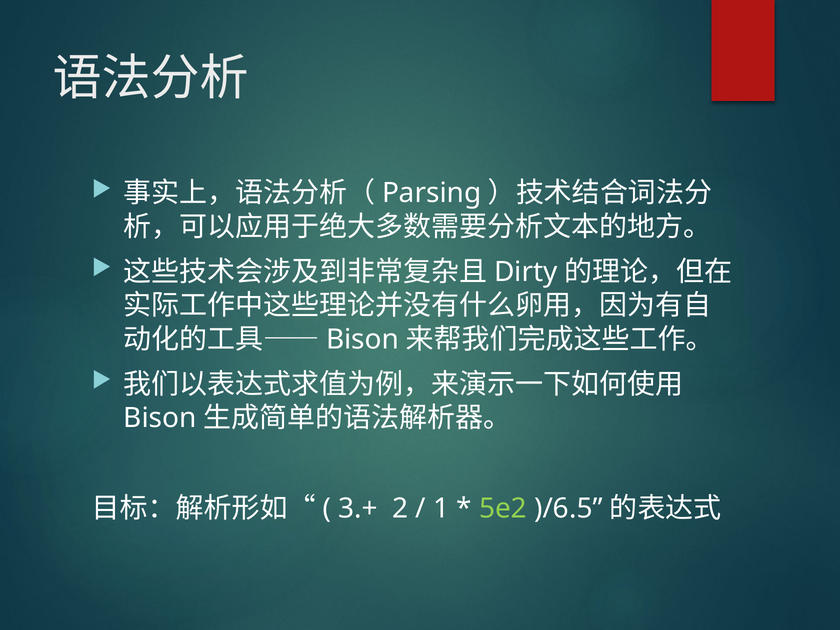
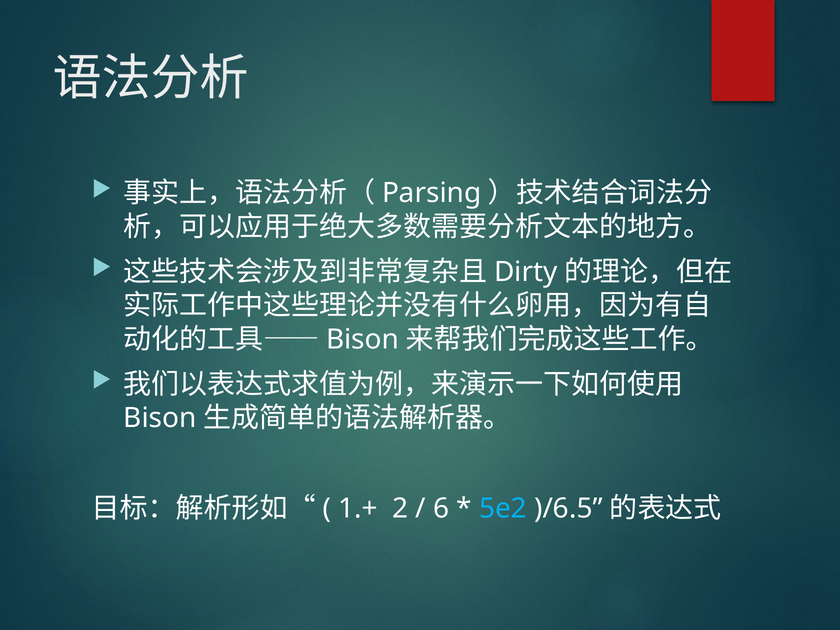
3.+: 3.+ -> 1.+
1: 1 -> 6
5e2 colour: light green -> light blue
